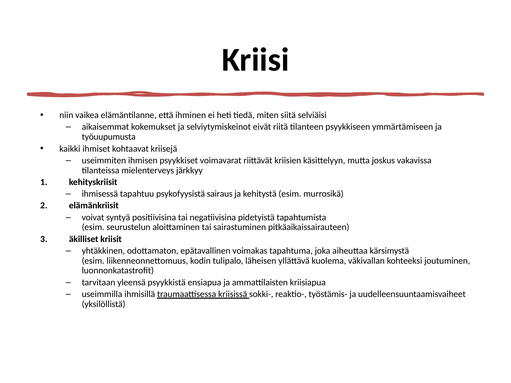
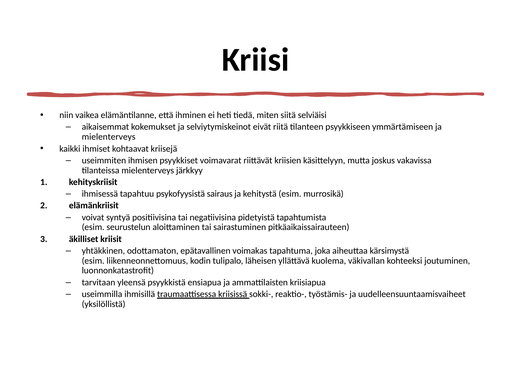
työuupumusta at (109, 137): työuupumusta -> mielenterveys
